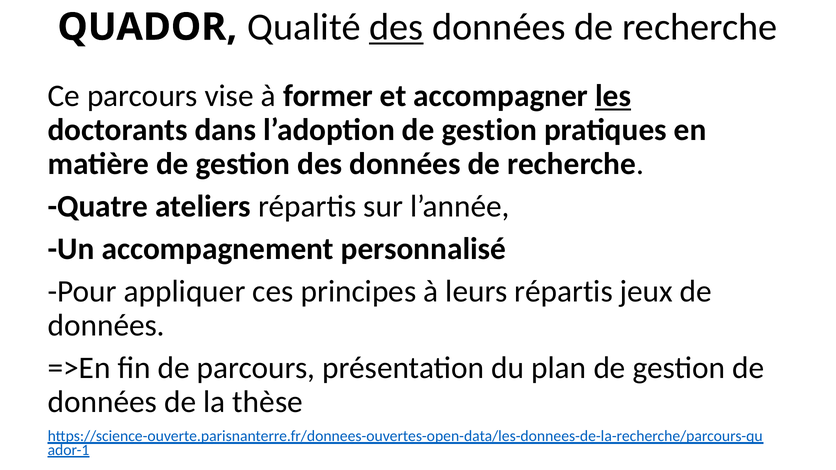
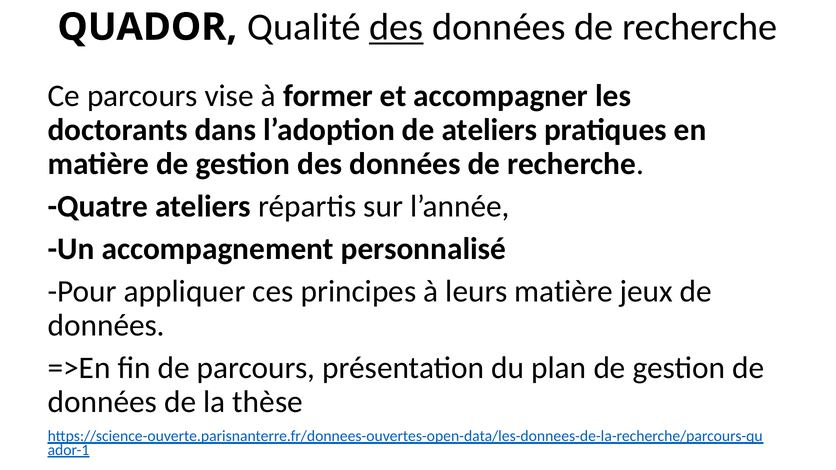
les underline: present -> none
l’adoption de gestion: gestion -> ateliers
leurs répartis: répartis -> matière
